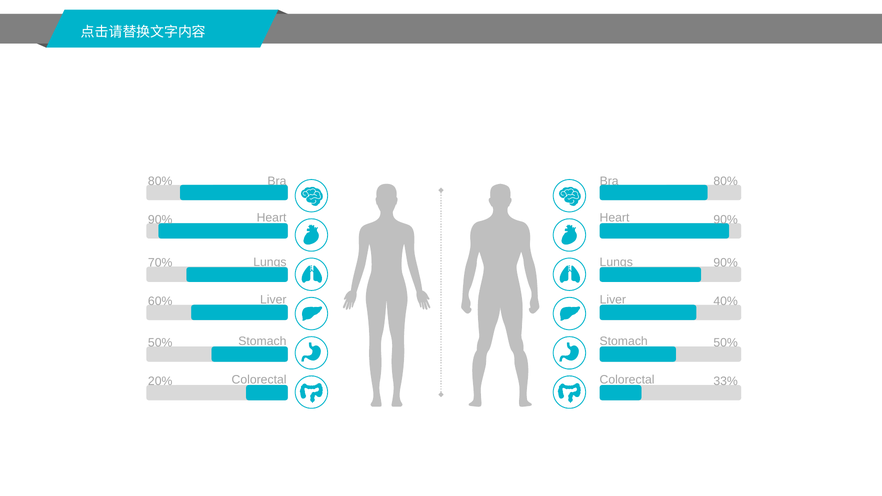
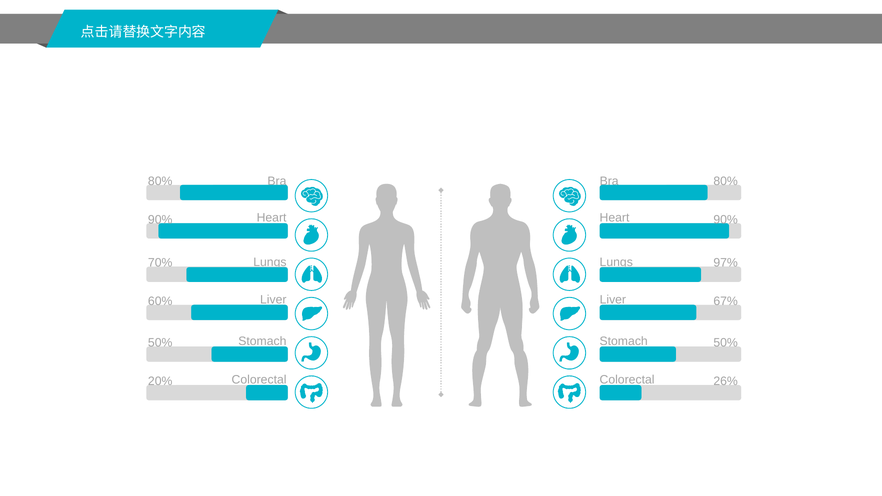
90% at (726, 263): 90% -> 97%
40%: 40% -> 67%
33%: 33% -> 26%
